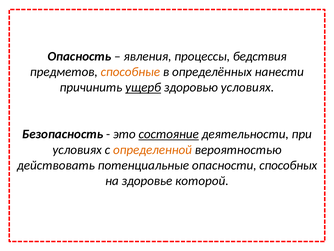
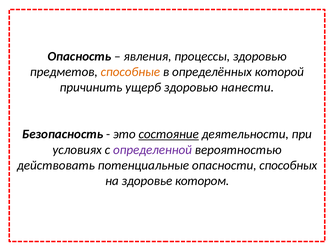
процессы бедствия: бедствия -> здоровью
нанести: нанести -> которой
ущерб underline: present -> none
здоровью условиях: условиях -> нанести
определенной colour: orange -> purple
которой: которой -> котором
